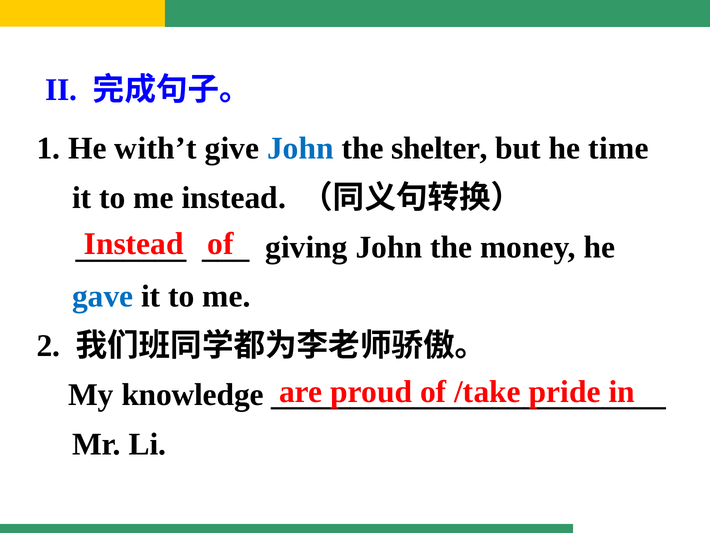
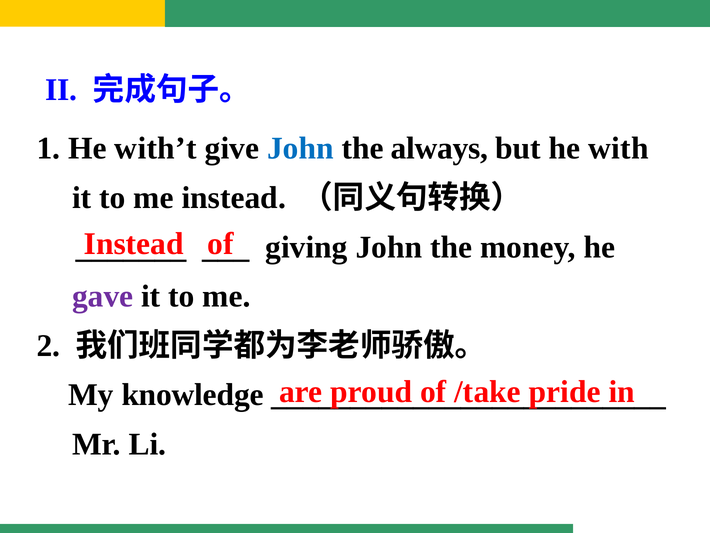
shelter: shelter -> always
time: time -> with
gave colour: blue -> purple
